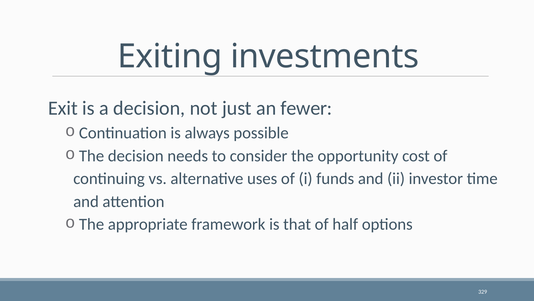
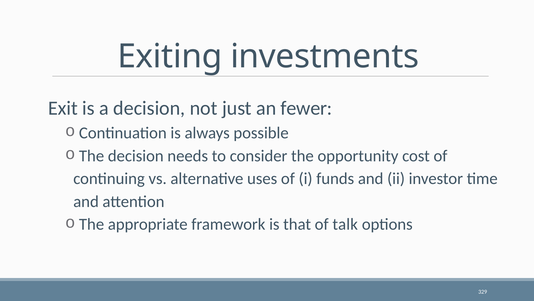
half: half -> talk
